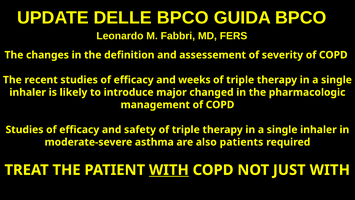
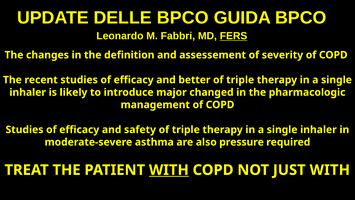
FERS underline: none -> present
weeks: weeks -> better
patients: patients -> pressure
